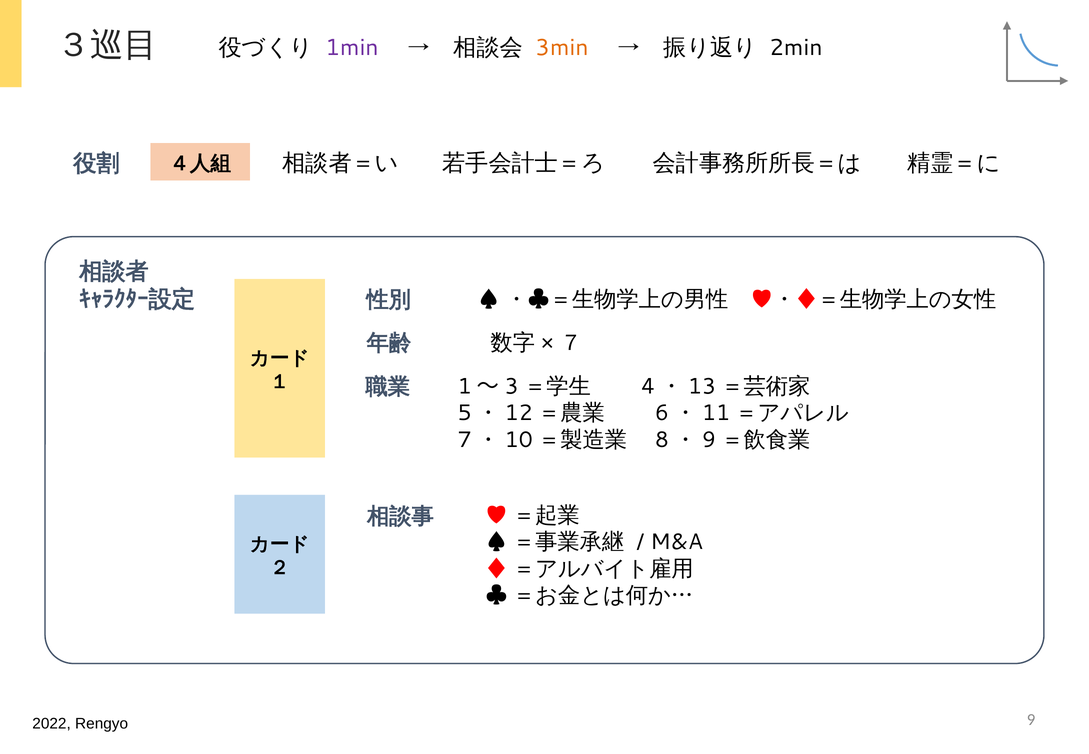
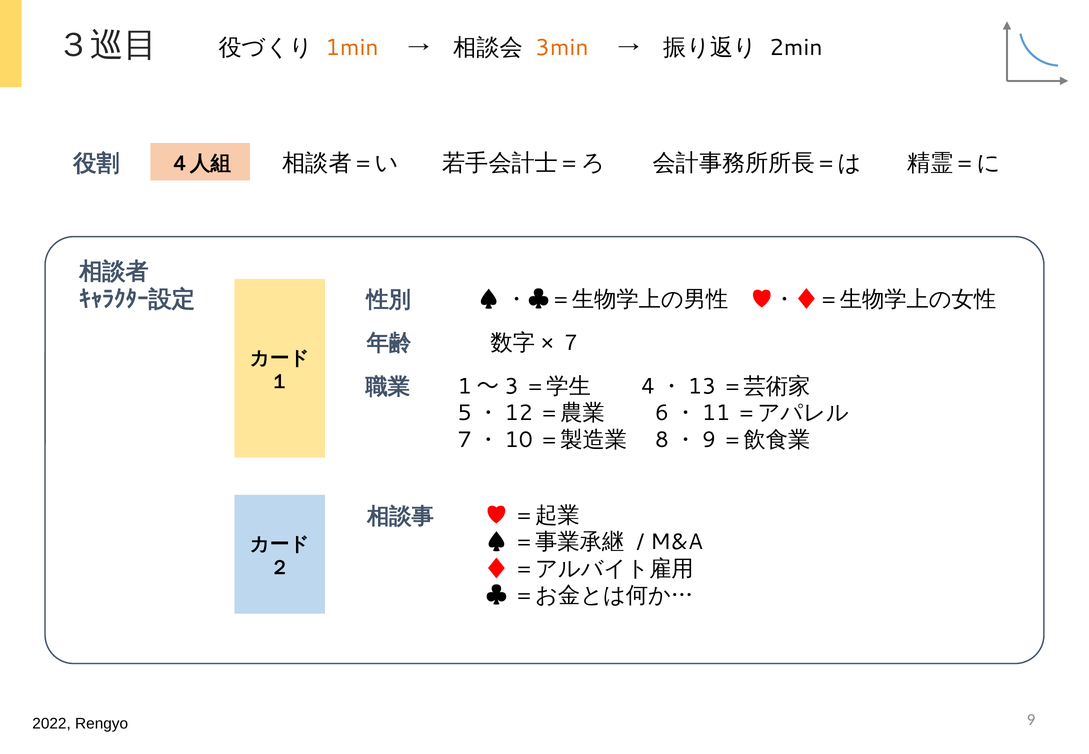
1min colour: purple -> orange
